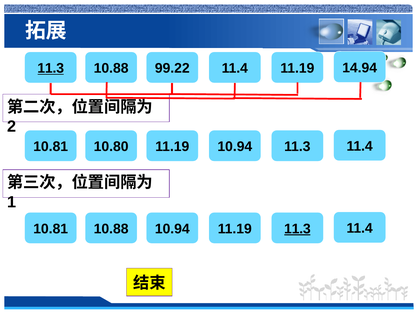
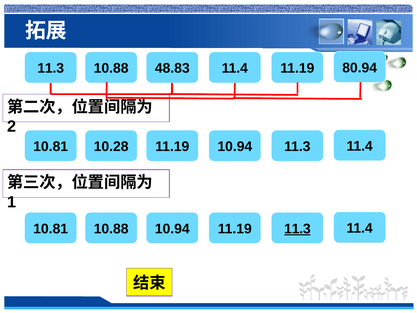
11.3 at (51, 68) underline: present -> none
99.22: 99.22 -> 48.83
14.94: 14.94 -> 80.94
10.80: 10.80 -> 10.28
